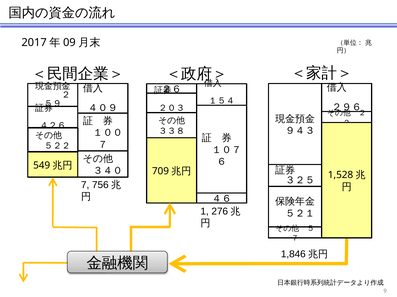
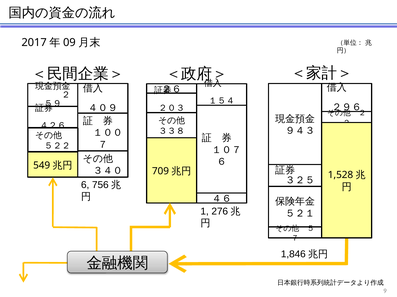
7: 7 -> 6
